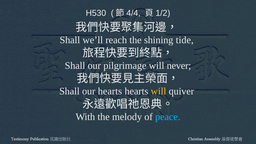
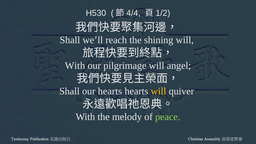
shining tide: tide -> will
Shall at (75, 66): Shall -> With
never: never -> angel
peace colour: light blue -> light green
